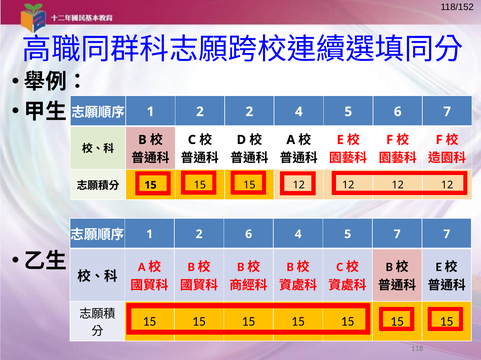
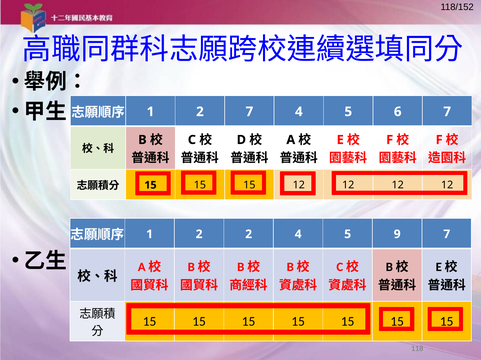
2 2: 2 -> 7
2 6: 6 -> 2
5 7: 7 -> 9
